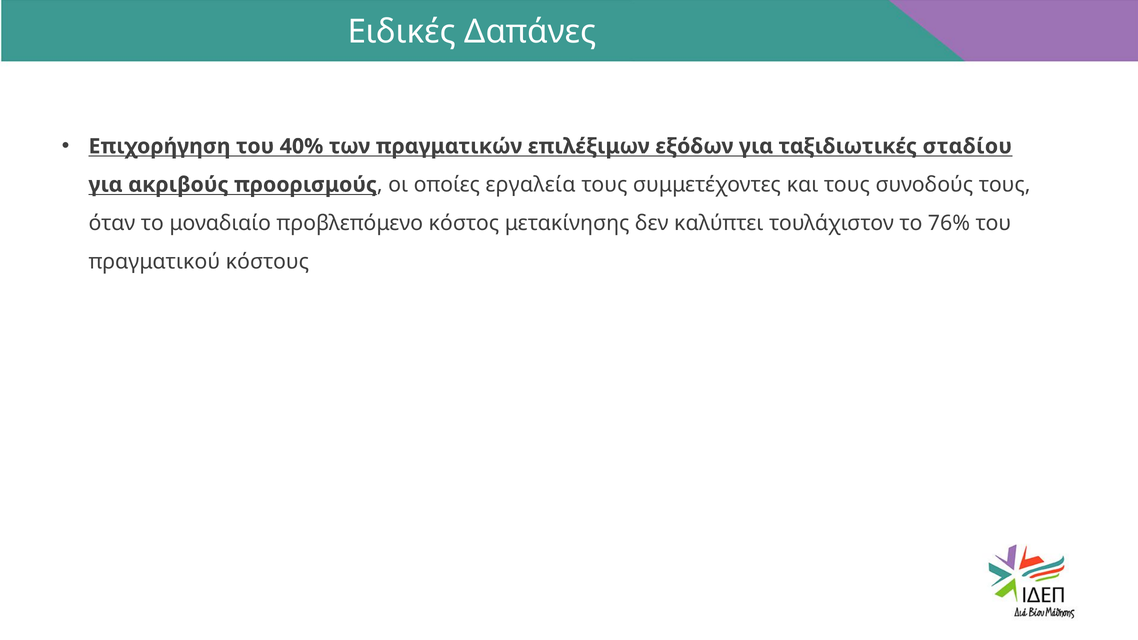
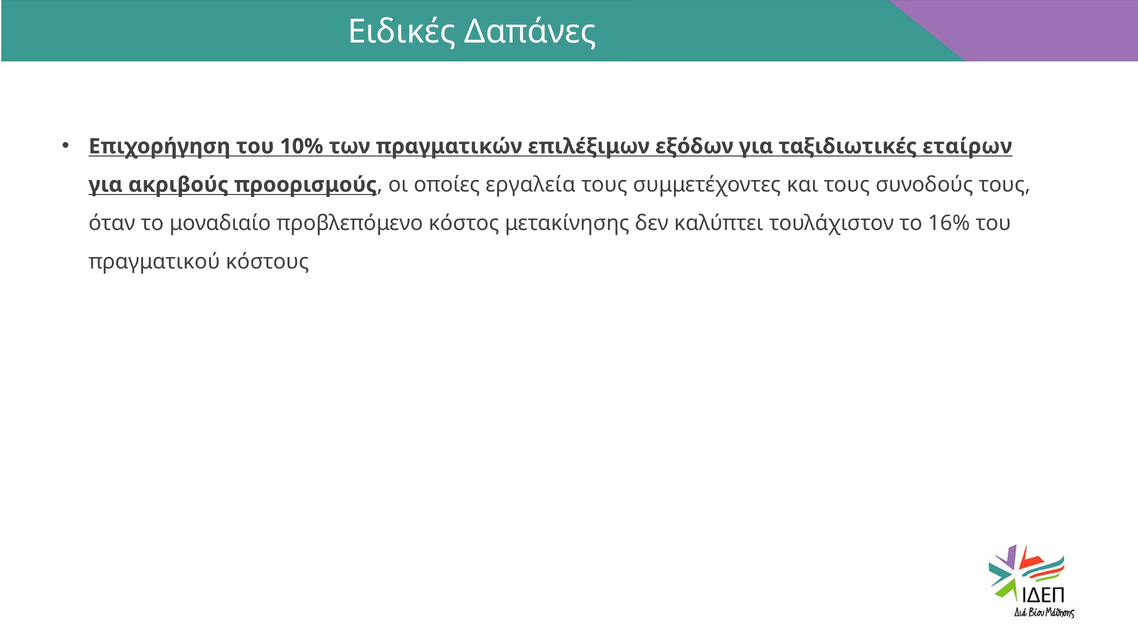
40%: 40% -> 10%
σταδίου: σταδίου -> εταίρων
76%: 76% -> 16%
